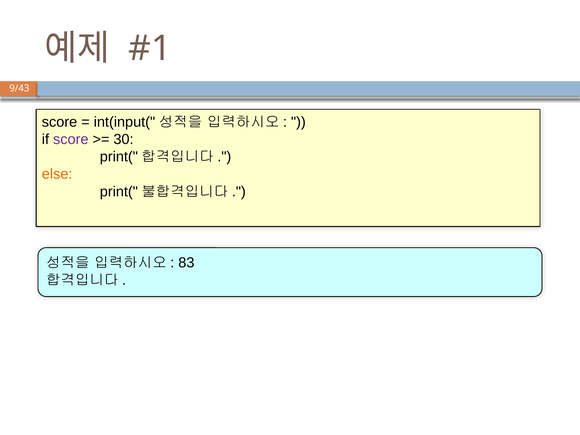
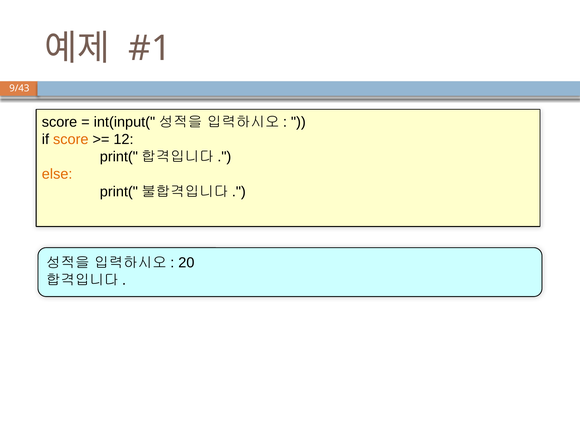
score at (71, 139) colour: purple -> orange
30: 30 -> 12
83: 83 -> 20
